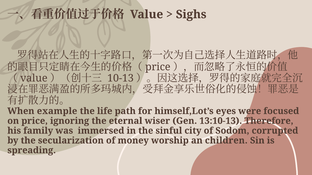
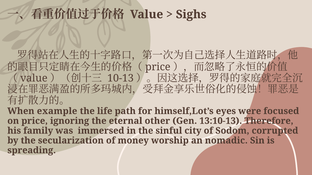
wiser: wiser -> other
children: children -> nomadic
